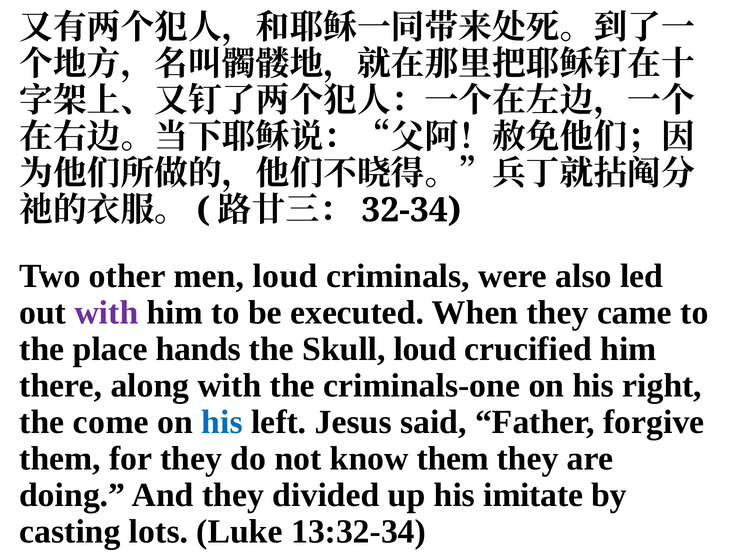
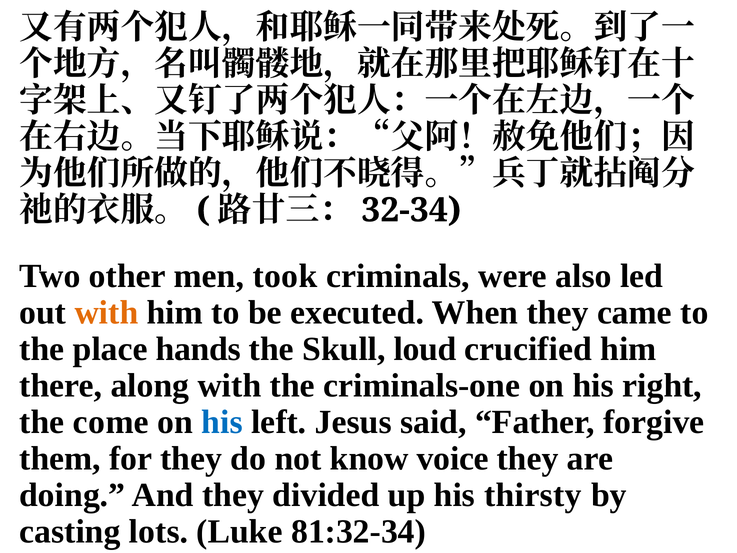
men loud: loud -> took
with at (106, 312) colour: purple -> orange
know them: them -> voice
imitate: imitate -> thirsty
13:32-34: 13:32-34 -> 81:32-34
